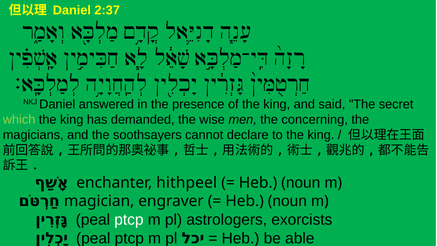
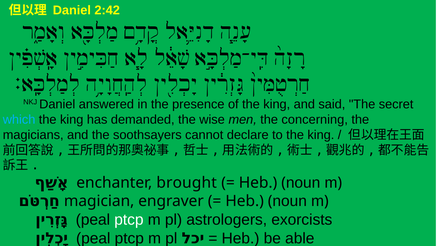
2:37: 2:37 -> 2:42
which colour: light green -> light blue
hithpeel: hithpeel -> brought
